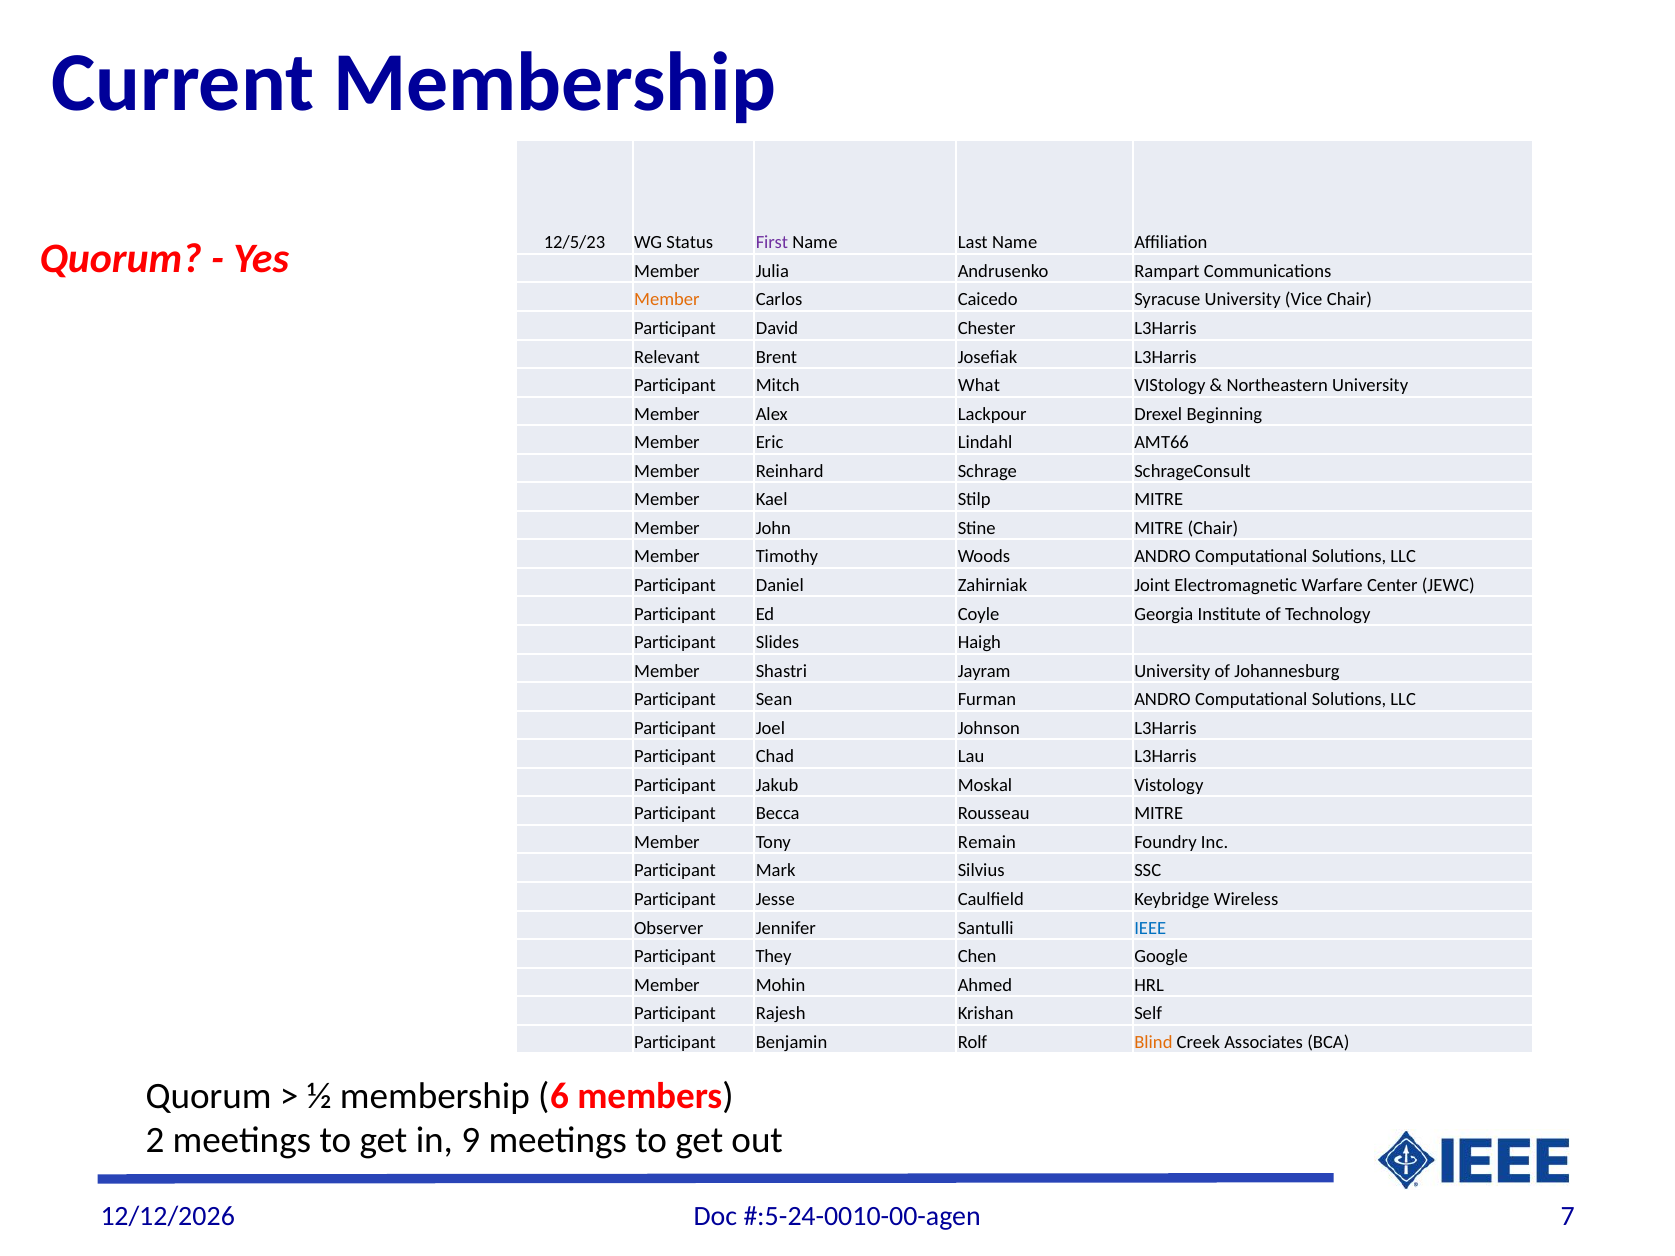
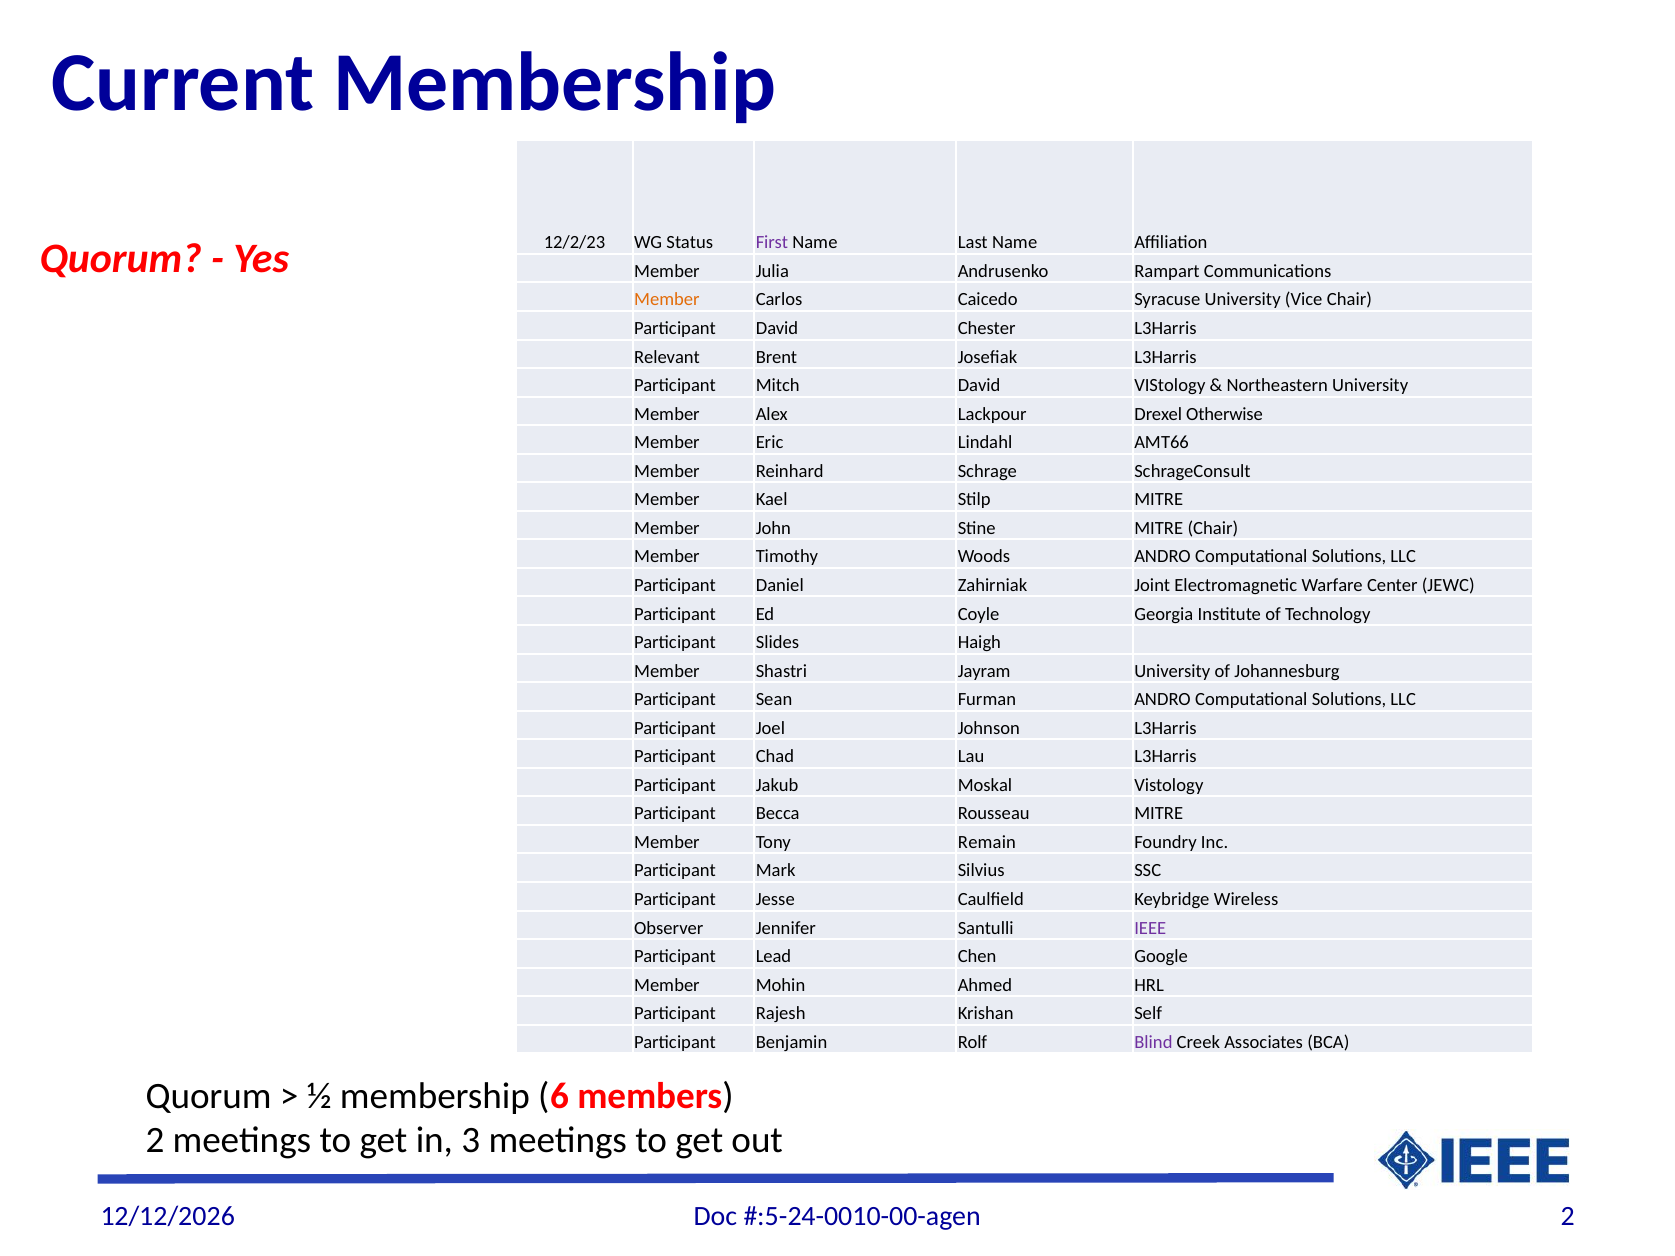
12/5/23: 12/5/23 -> 12/2/23
Mitch What: What -> David
Beginning: Beginning -> Otherwise
IEEE colour: blue -> purple
They: They -> Lead
Blind colour: orange -> purple
9: 9 -> 3
7 at (1568, 1216): 7 -> 2
